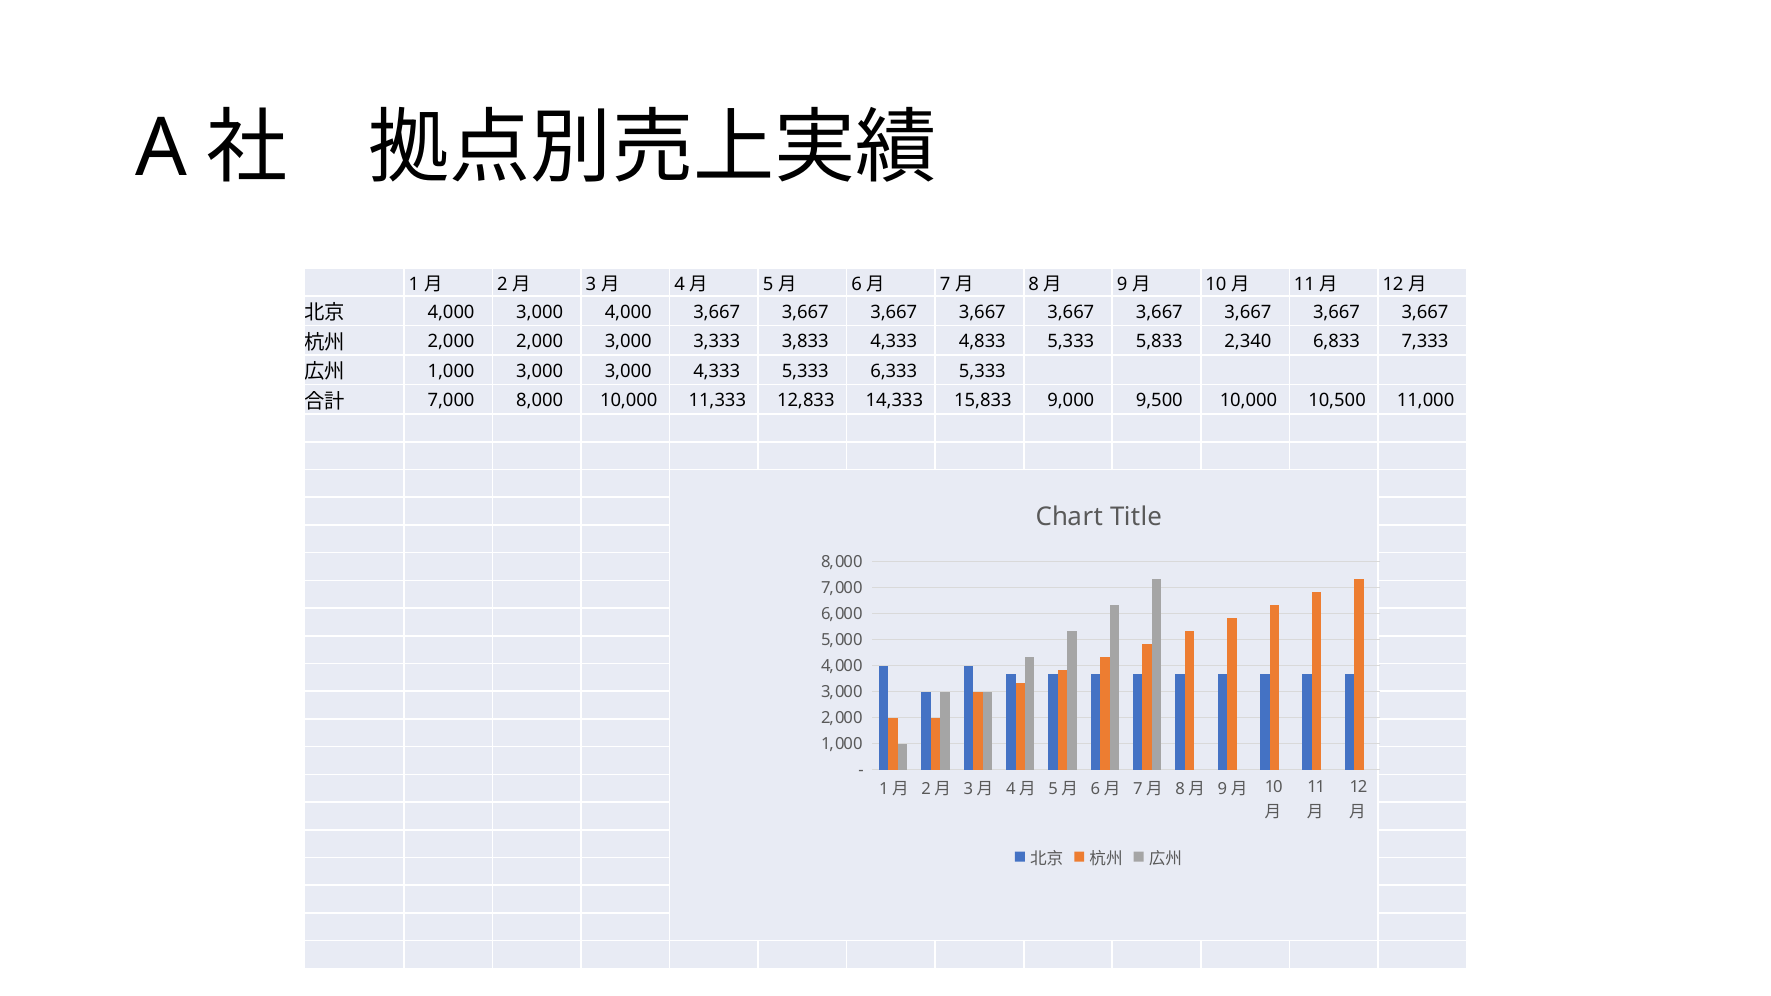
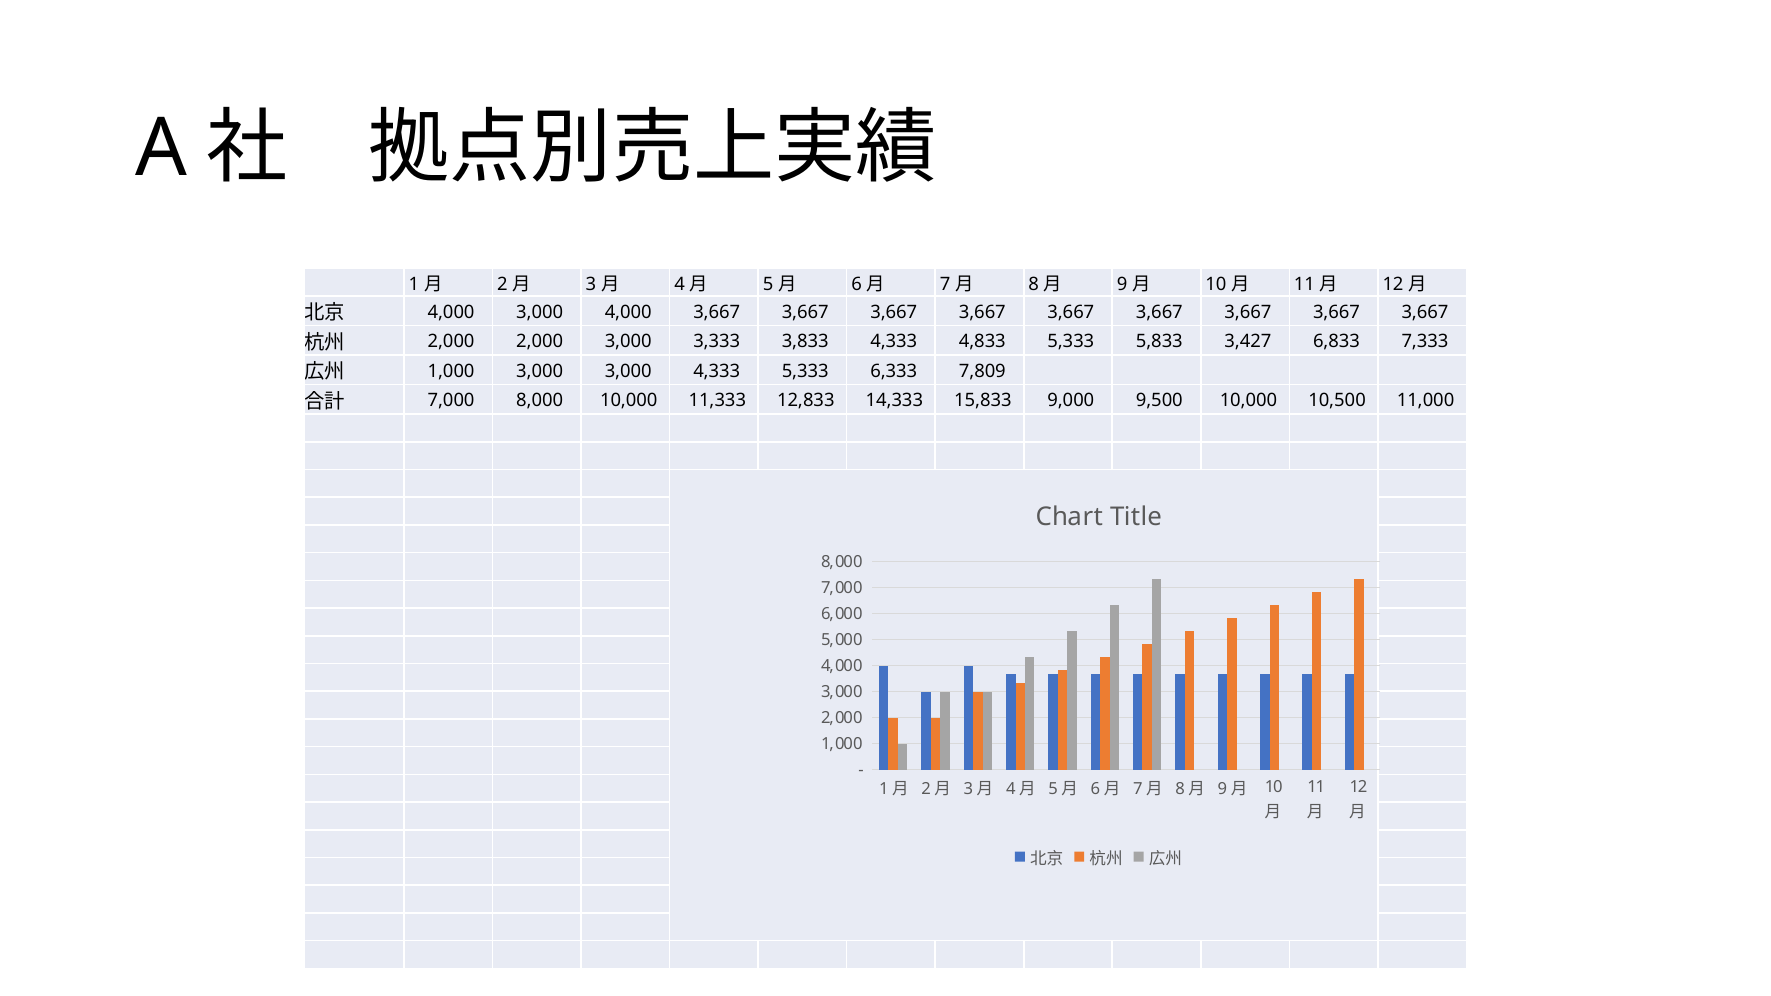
2,340: 2,340 -> 3,427
6,333 5,333: 5,333 -> 7,809
